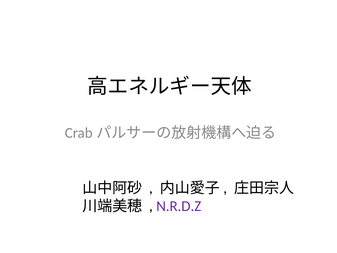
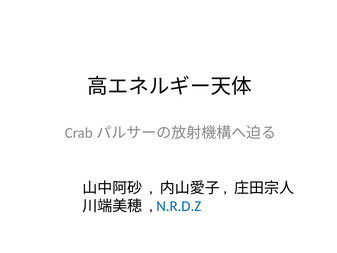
N.R.D.Z colour: purple -> blue
